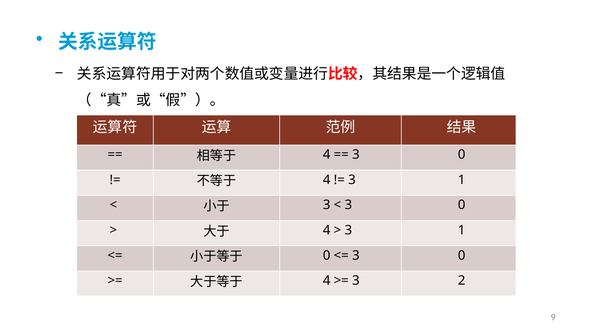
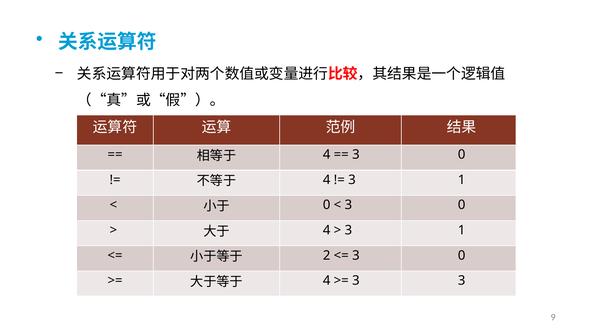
3 at (327, 205): 3 -> 0
0 at (327, 256): 0 -> 2
3 2: 2 -> 3
